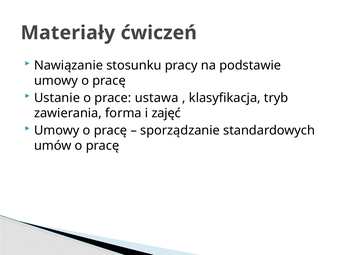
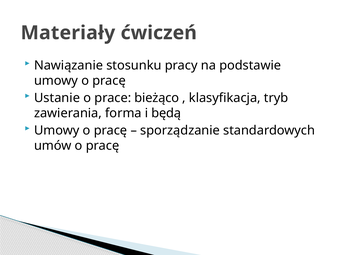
ustawa: ustawa -> bieżąco
zajęć: zajęć -> będą
